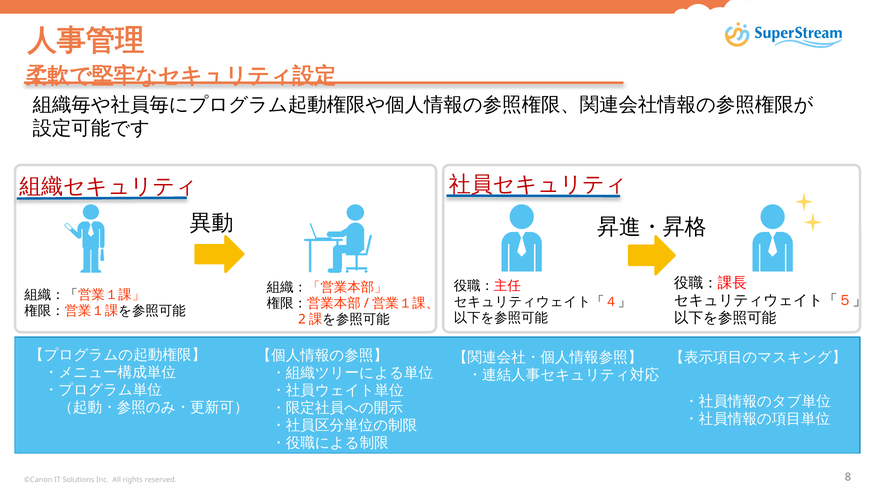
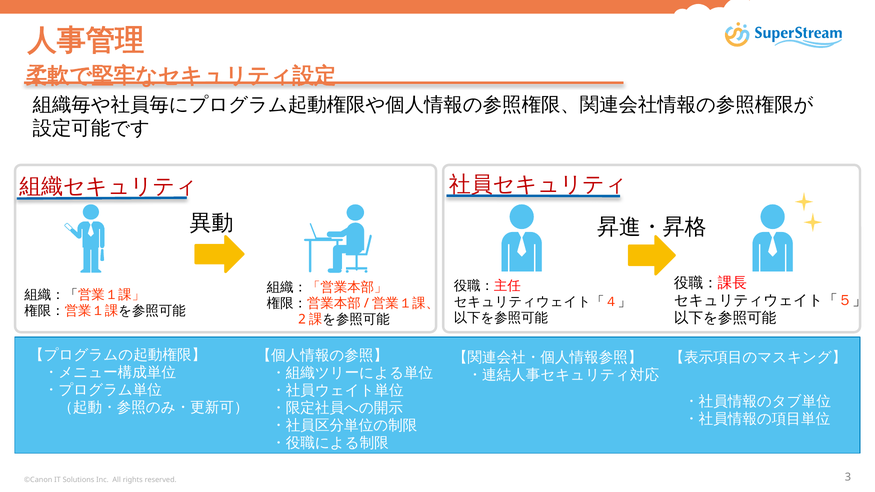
8: 8 -> 3
